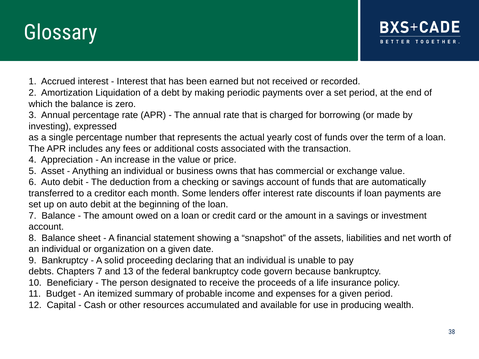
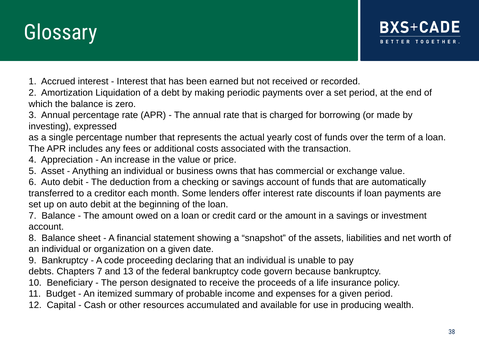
A solid: solid -> code
